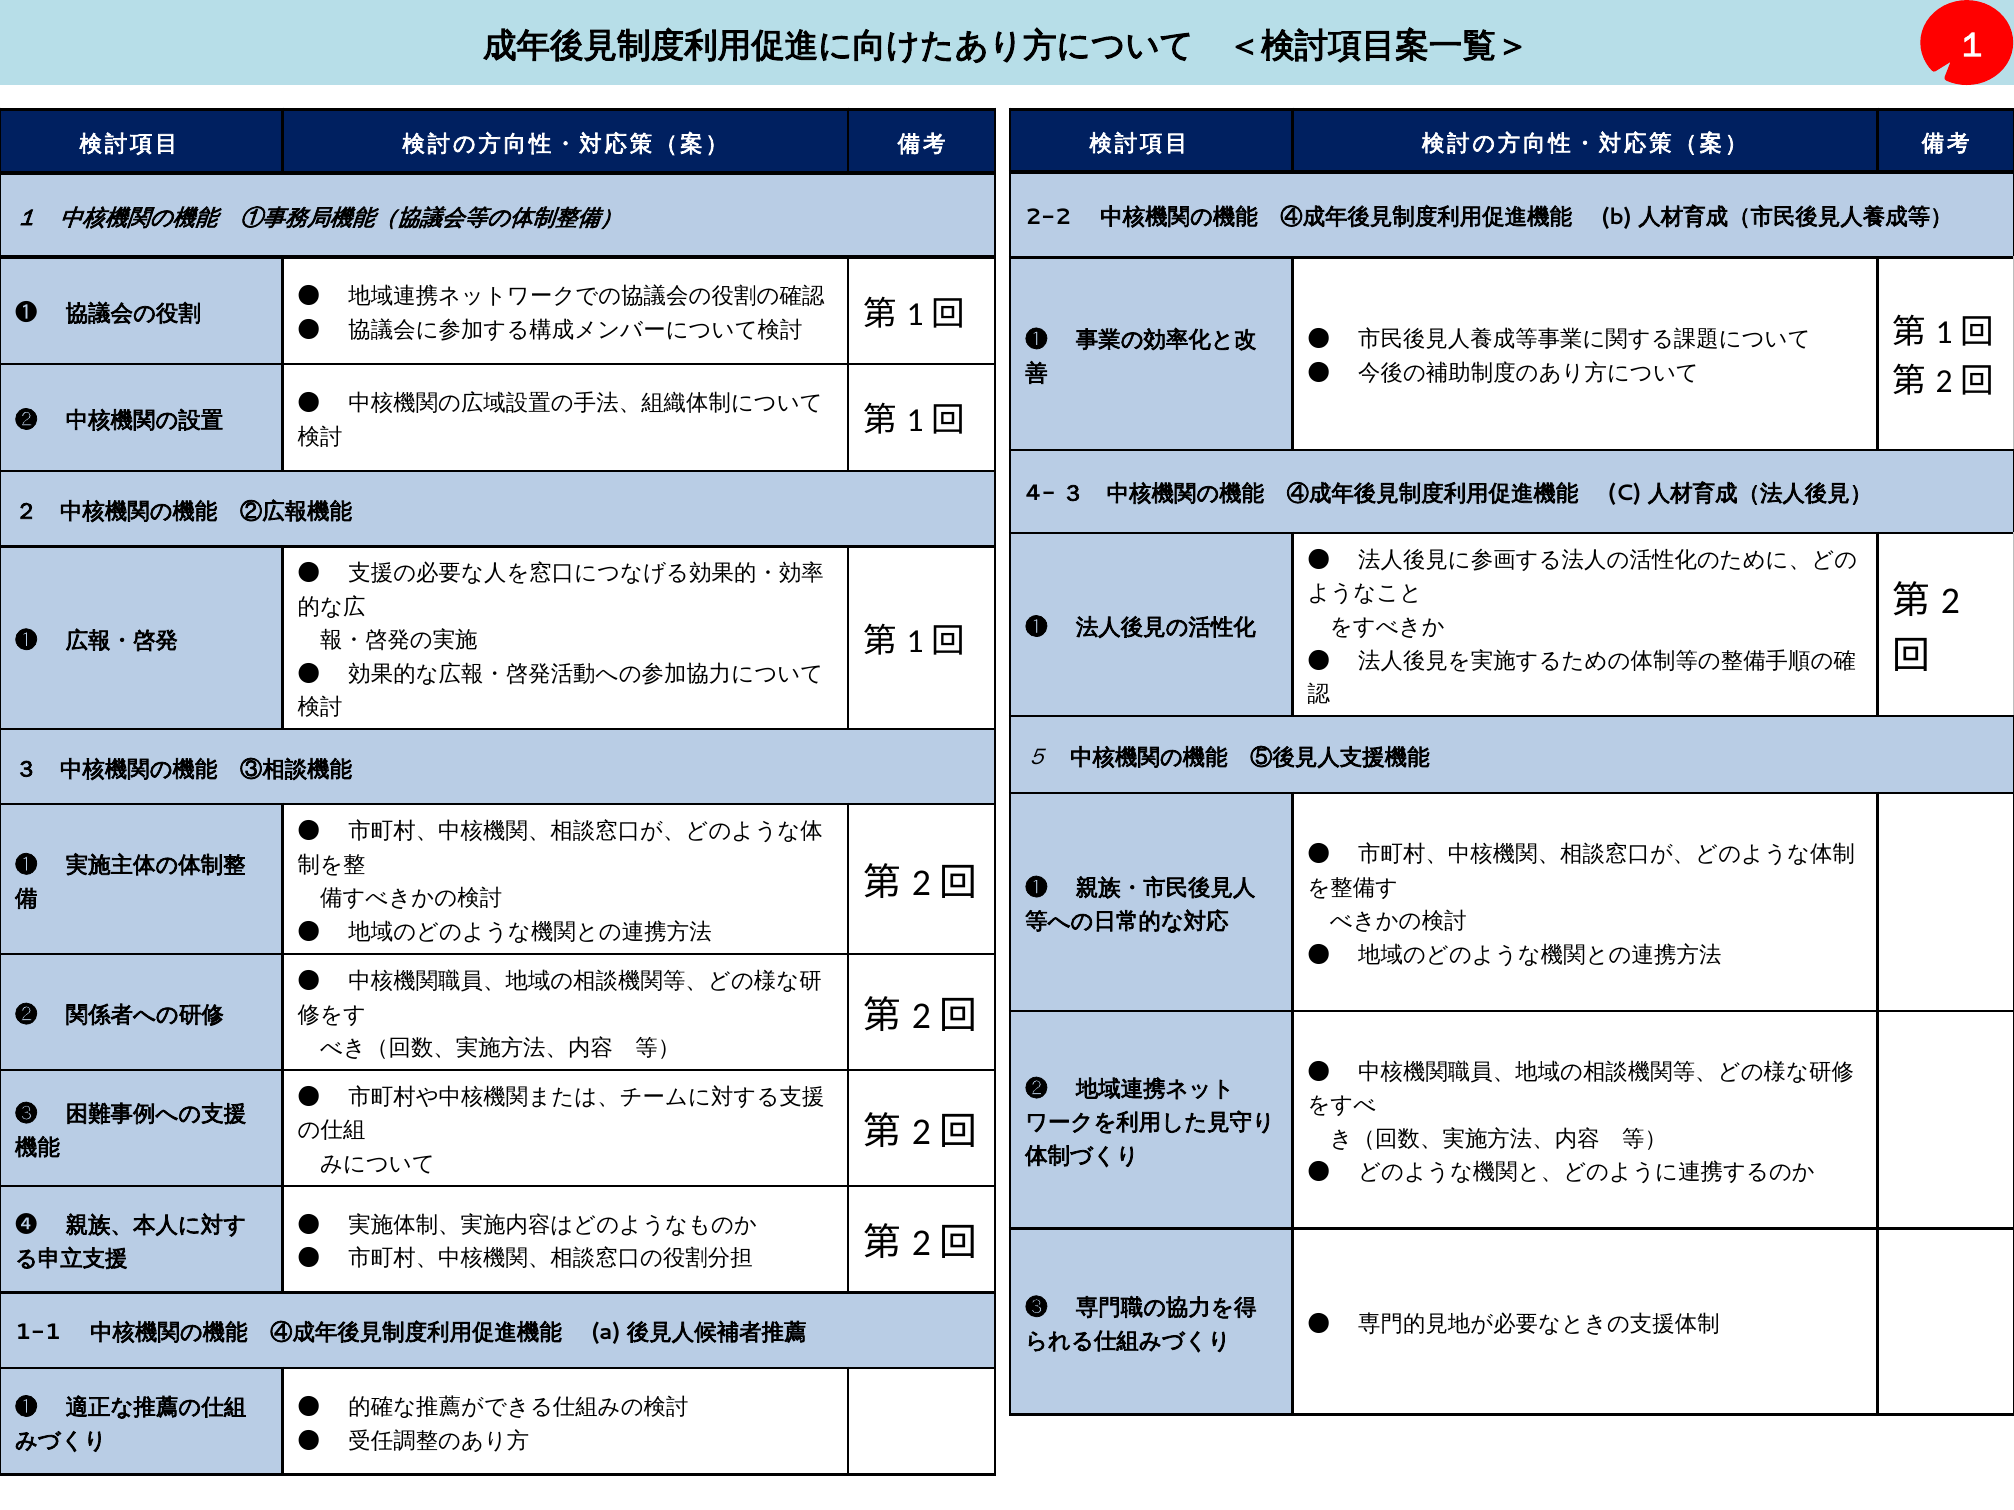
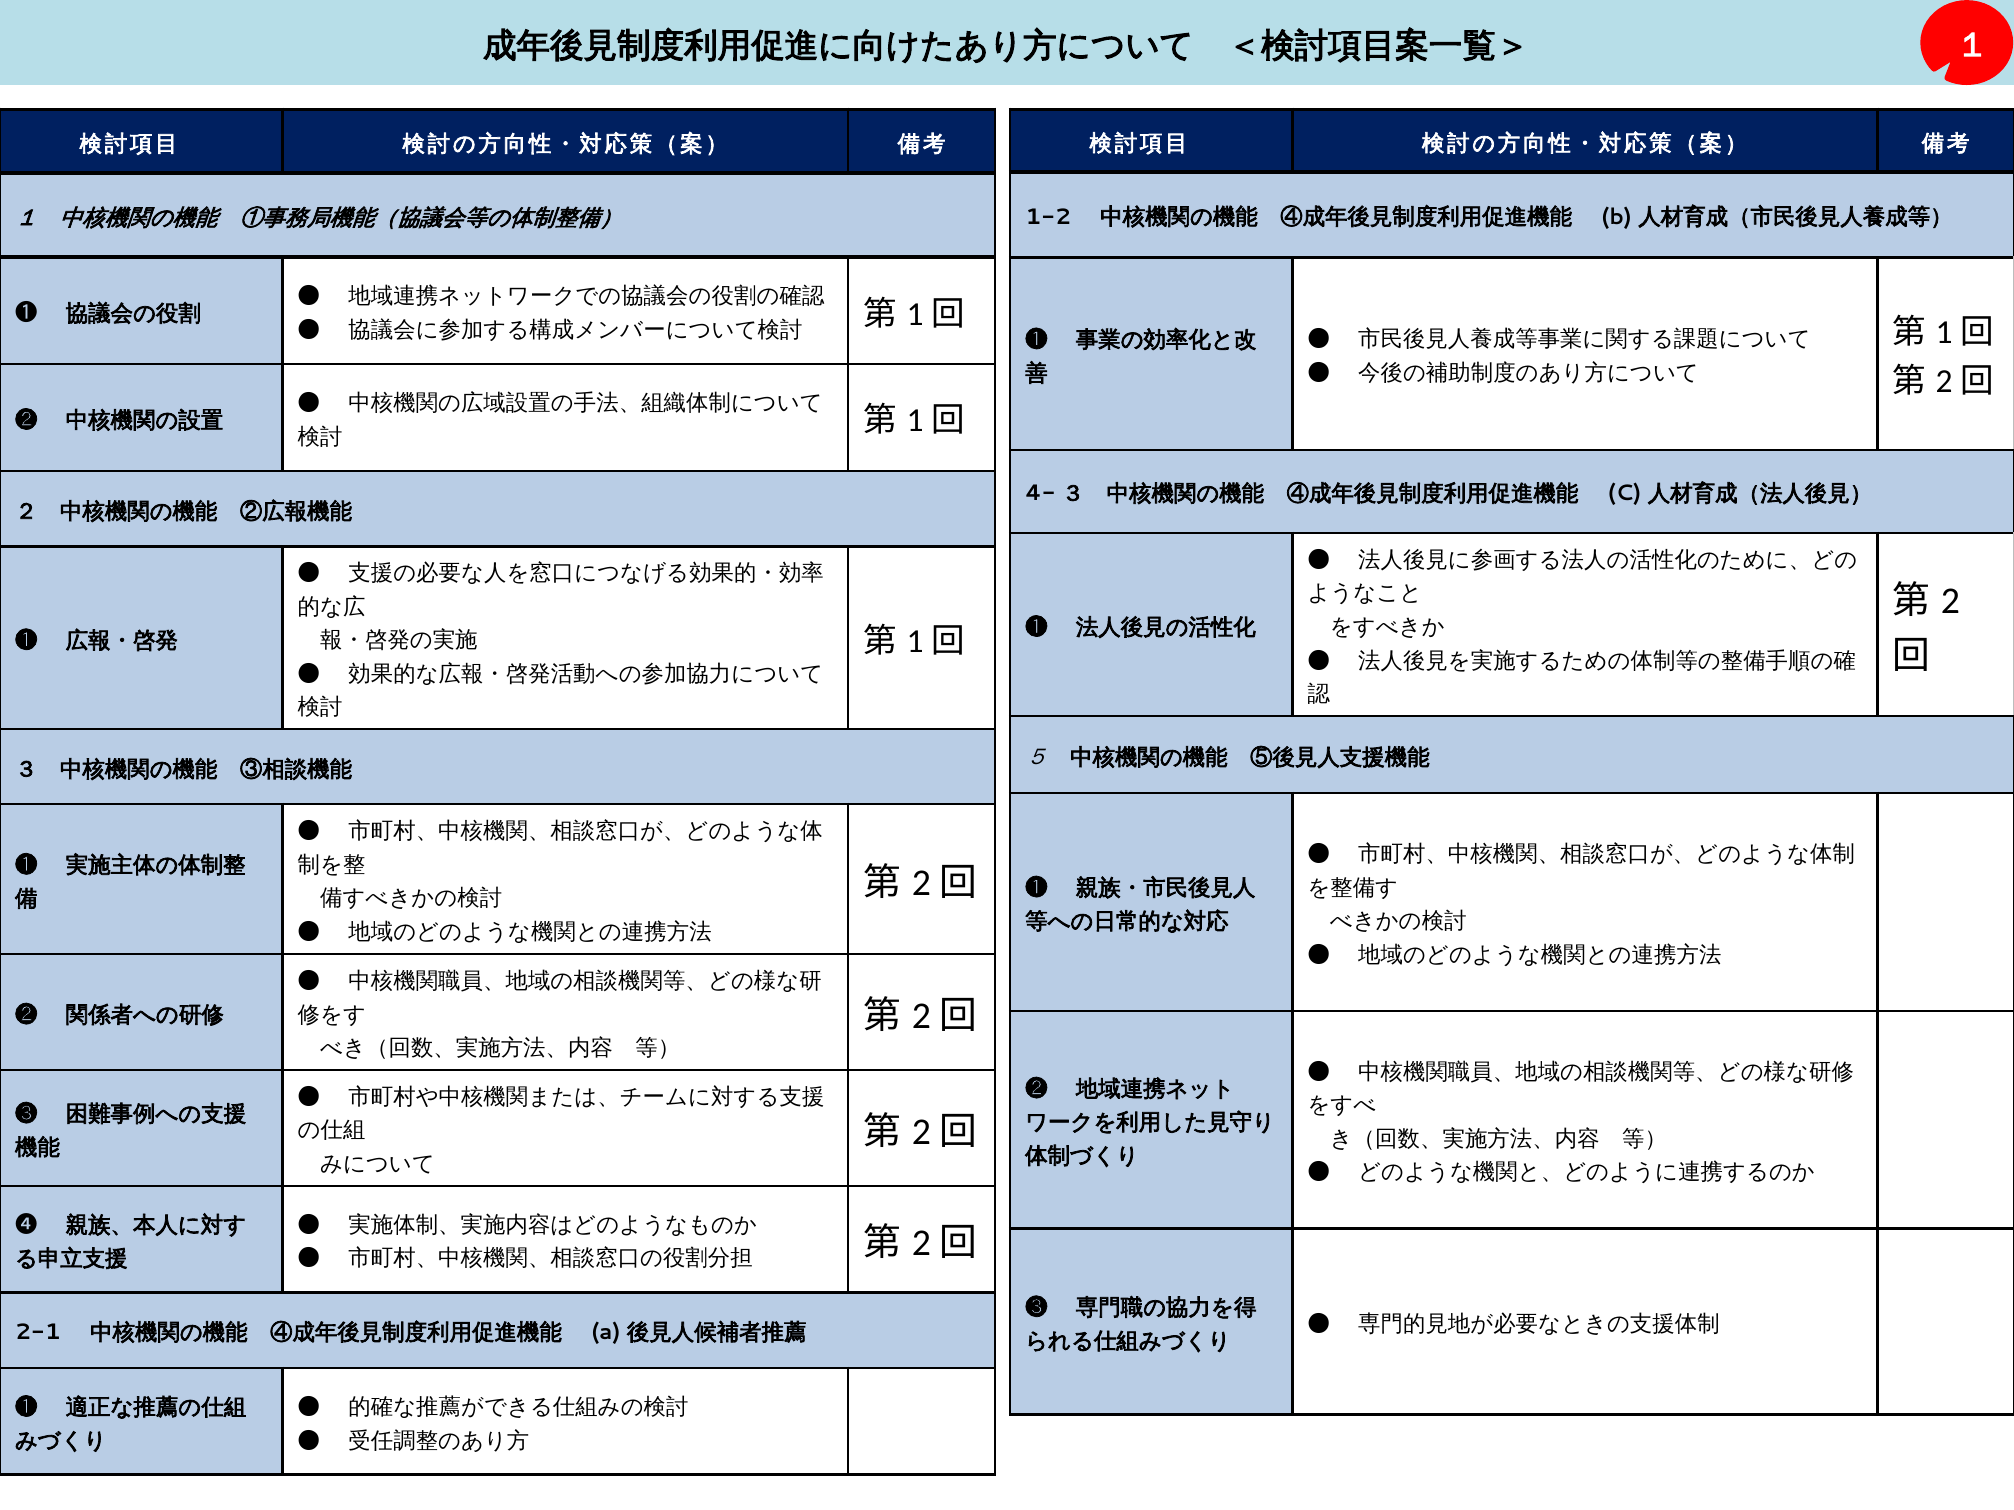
2-2: 2-2 -> 1-2
1-1: 1-1 -> 2-1
